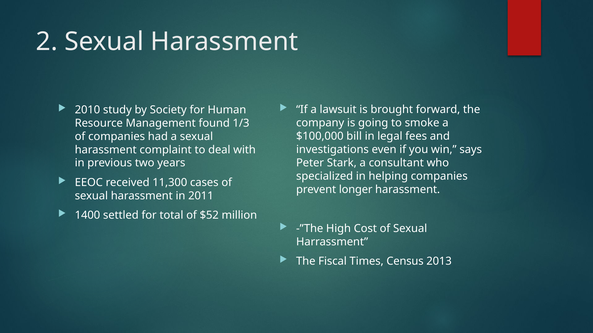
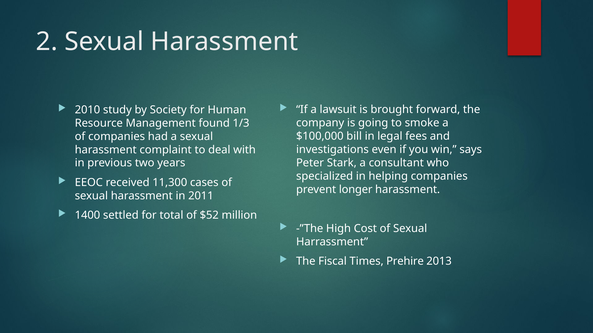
Census: Census -> Prehire
